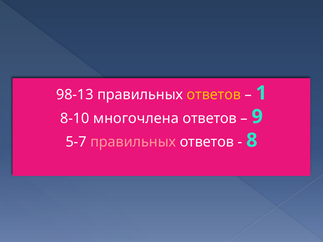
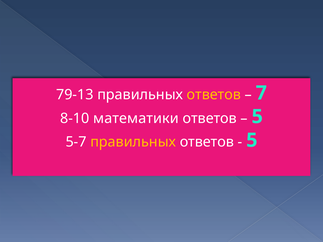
98-13: 98-13 -> 79-13
1: 1 -> 7
многочлена: многочлена -> математики
9 at (257, 117): 9 -> 5
правильных at (133, 142) colour: pink -> yellow
8 at (252, 140): 8 -> 5
